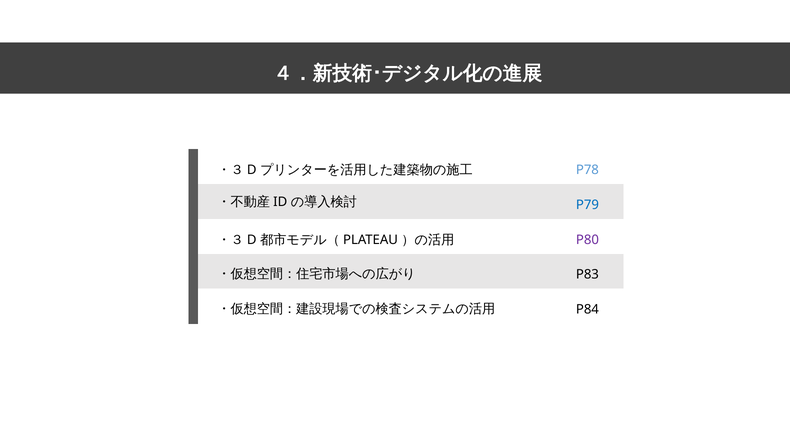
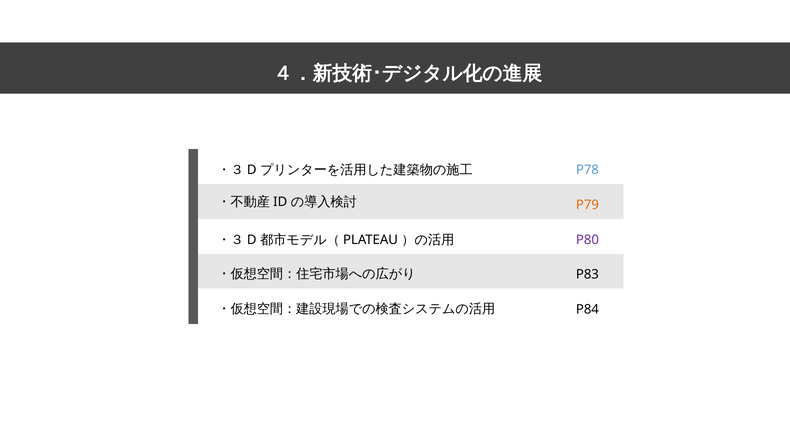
P79 colour: blue -> orange
